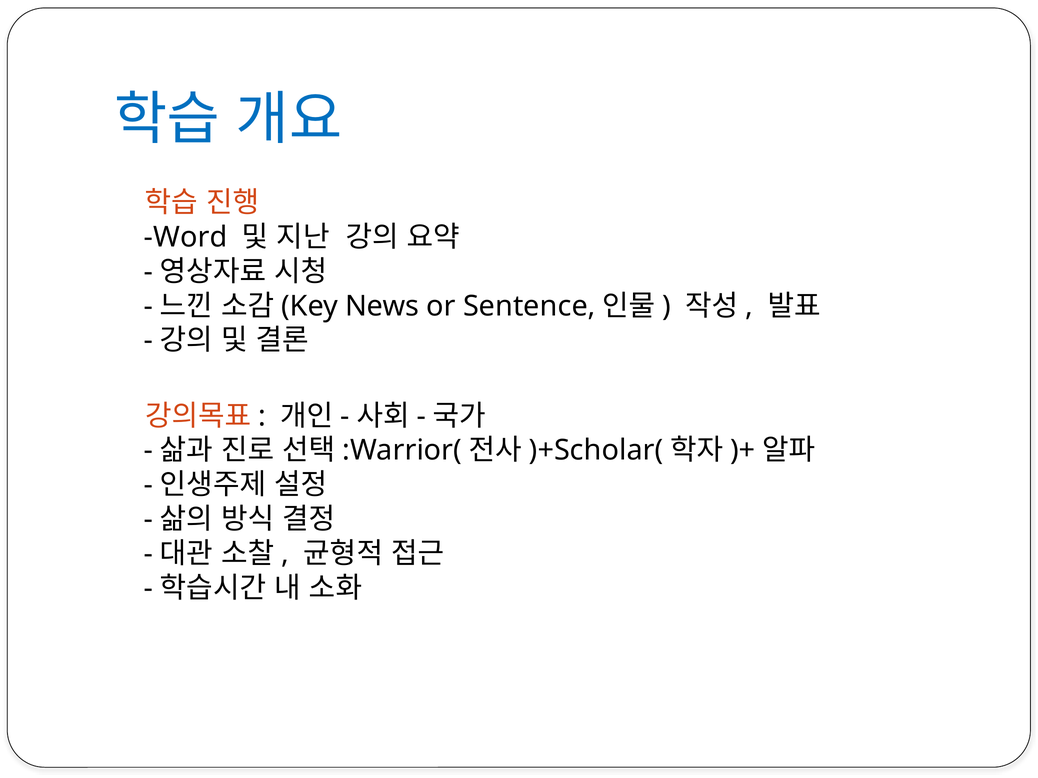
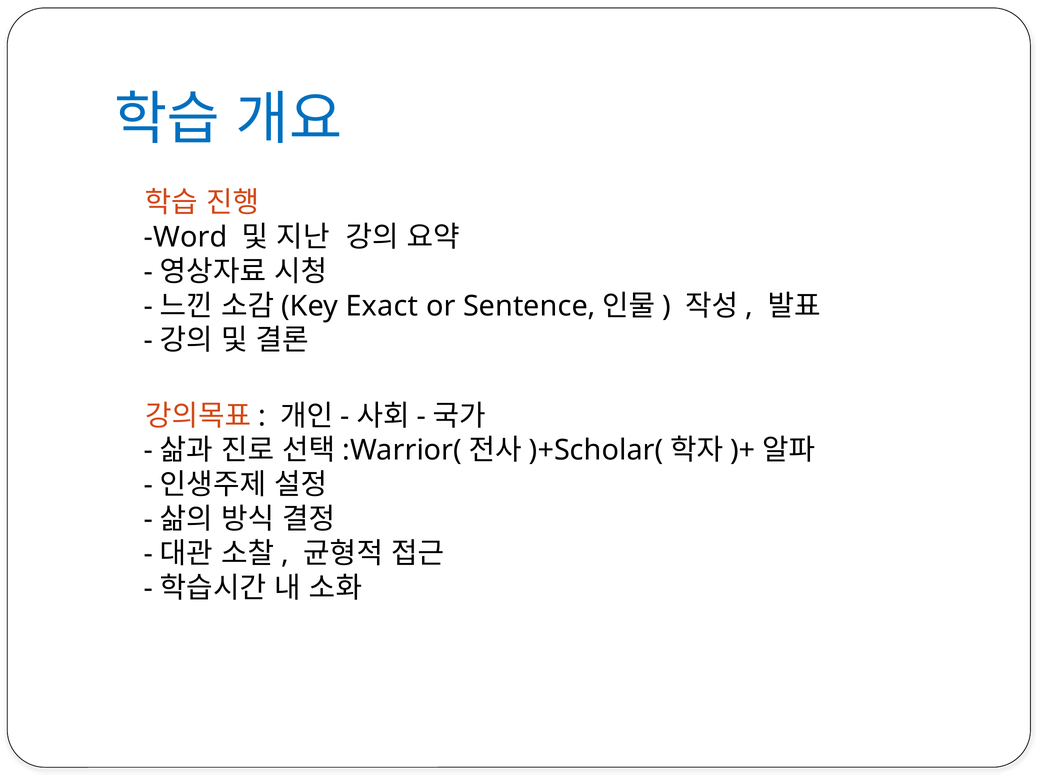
News: News -> Exact
